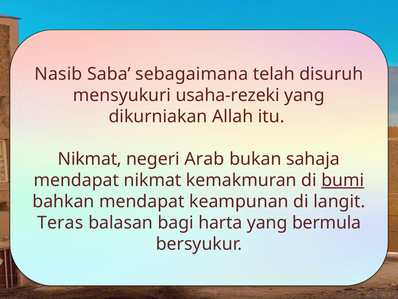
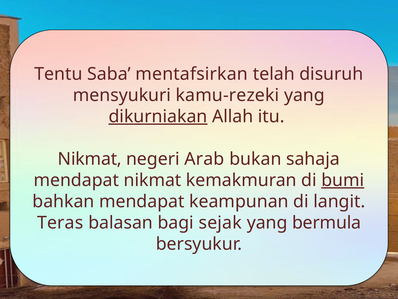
Nasib: Nasib -> Tentu
sebagaimana: sebagaimana -> mentafsirkan
usaha-rezeki: usaha-rezeki -> kamu-rezeki
dikurniakan underline: none -> present
harta: harta -> sejak
